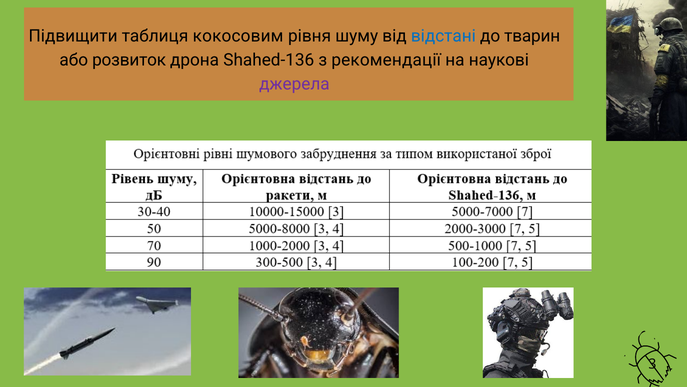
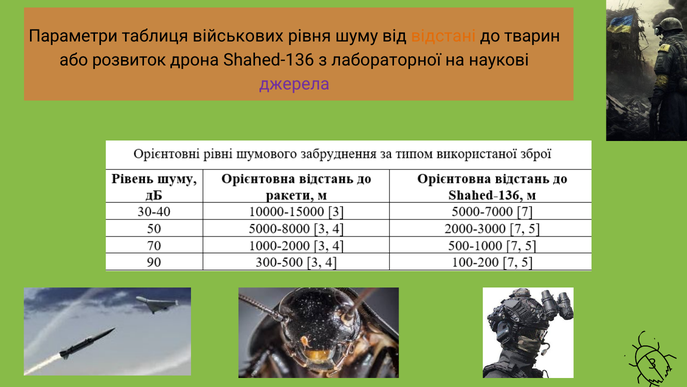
Підвищити: Підвищити -> Параметри
кокосовим: кокосовим -> військових
відстані colour: blue -> orange
рекомендації: рекомендації -> лабораторної
